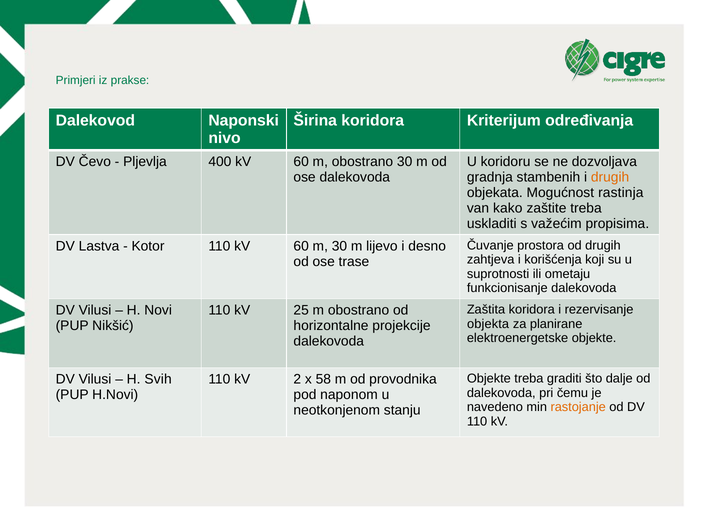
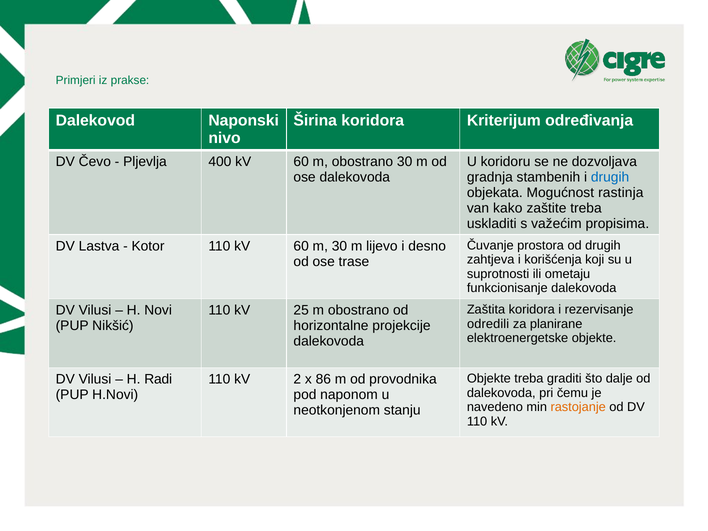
drugih at (610, 177) colour: orange -> blue
objekta: objekta -> odredili
Svih: Svih -> Radi
58: 58 -> 86
